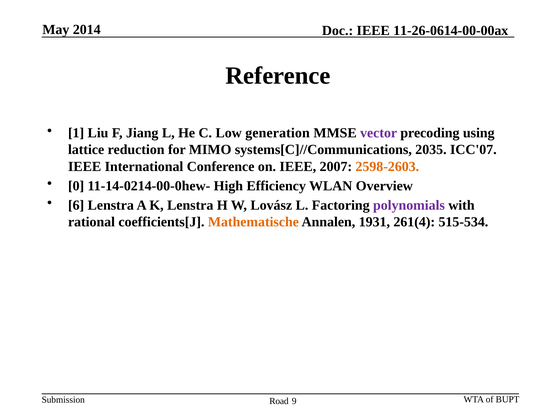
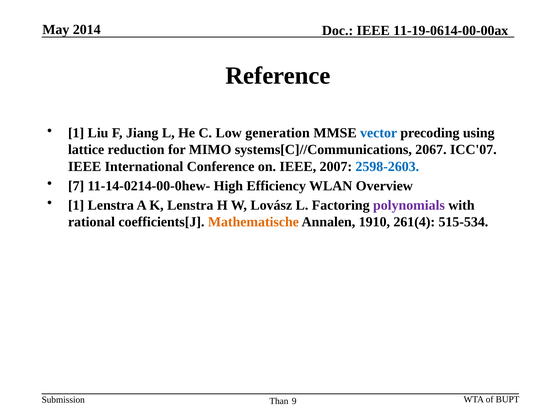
11-26-0614-00-00ax: 11-26-0614-00-00ax -> 11-19-0614-00-00ax
vector colour: purple -> blue
2035: 2035 -> 2067
2598-2603 colour: orange -> blue
0: 0 -> 7
6 at (76, 205): 6 -> 1
1931: 1931 -> 1910
Road: Road -> Than
